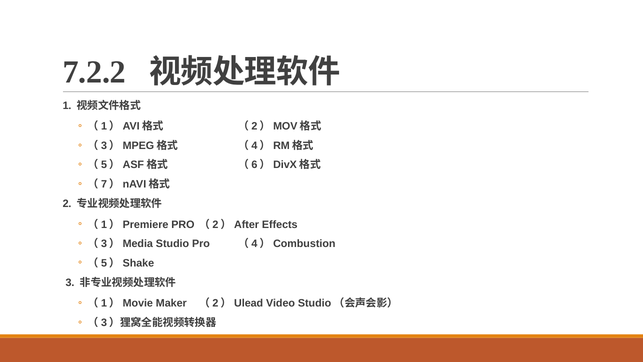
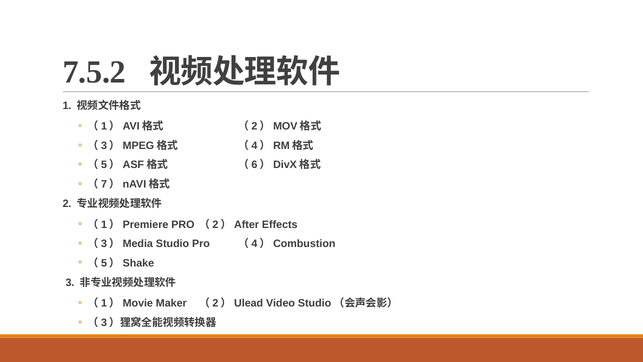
7.2.2: 7.2.2 -> 7.5.2
